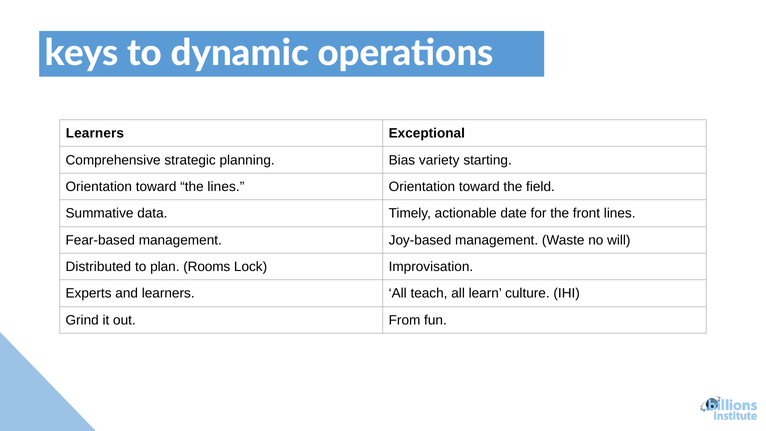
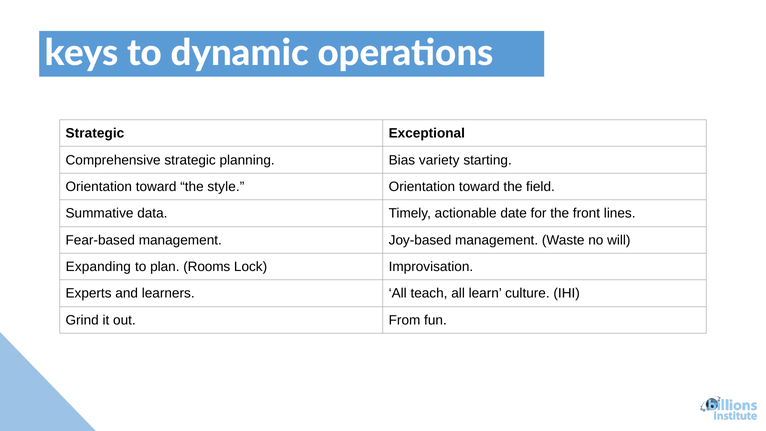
Learners at (95, 133): Learners -> Strategic
the lines: lines -> style
Distributed: Distributed -> Expanding
